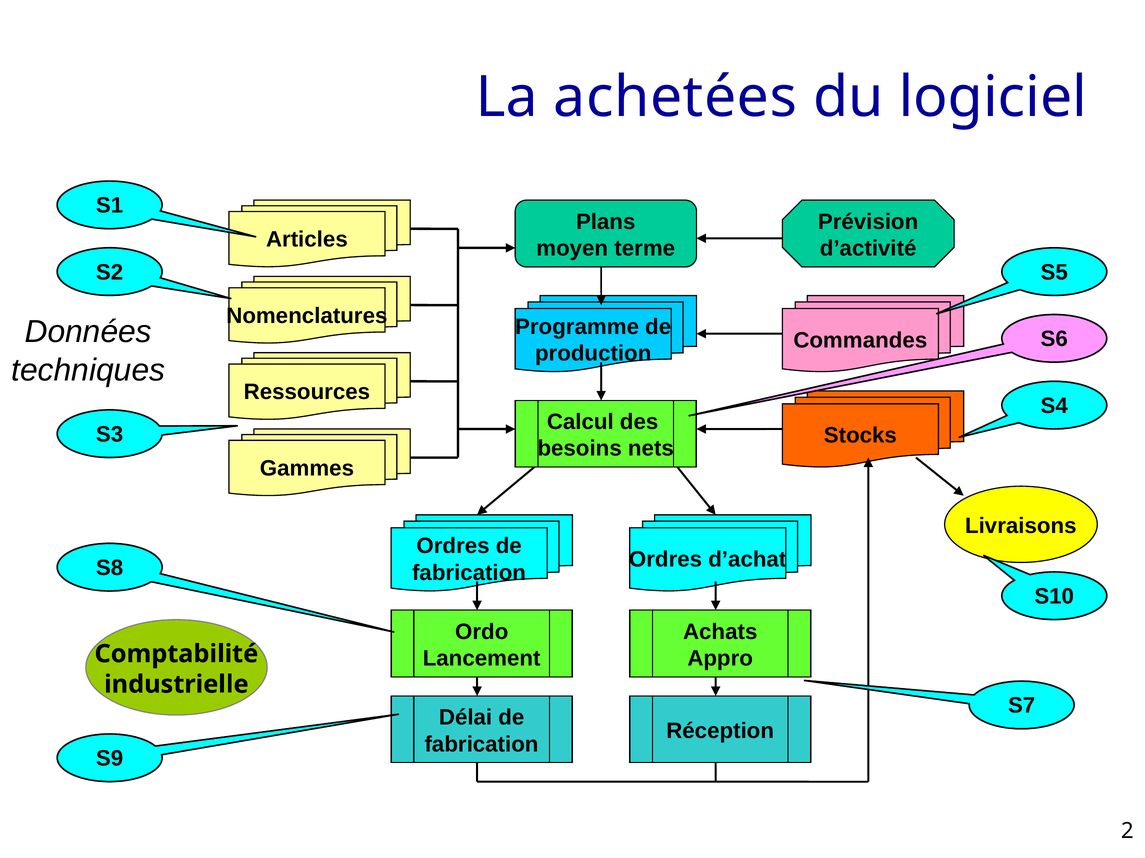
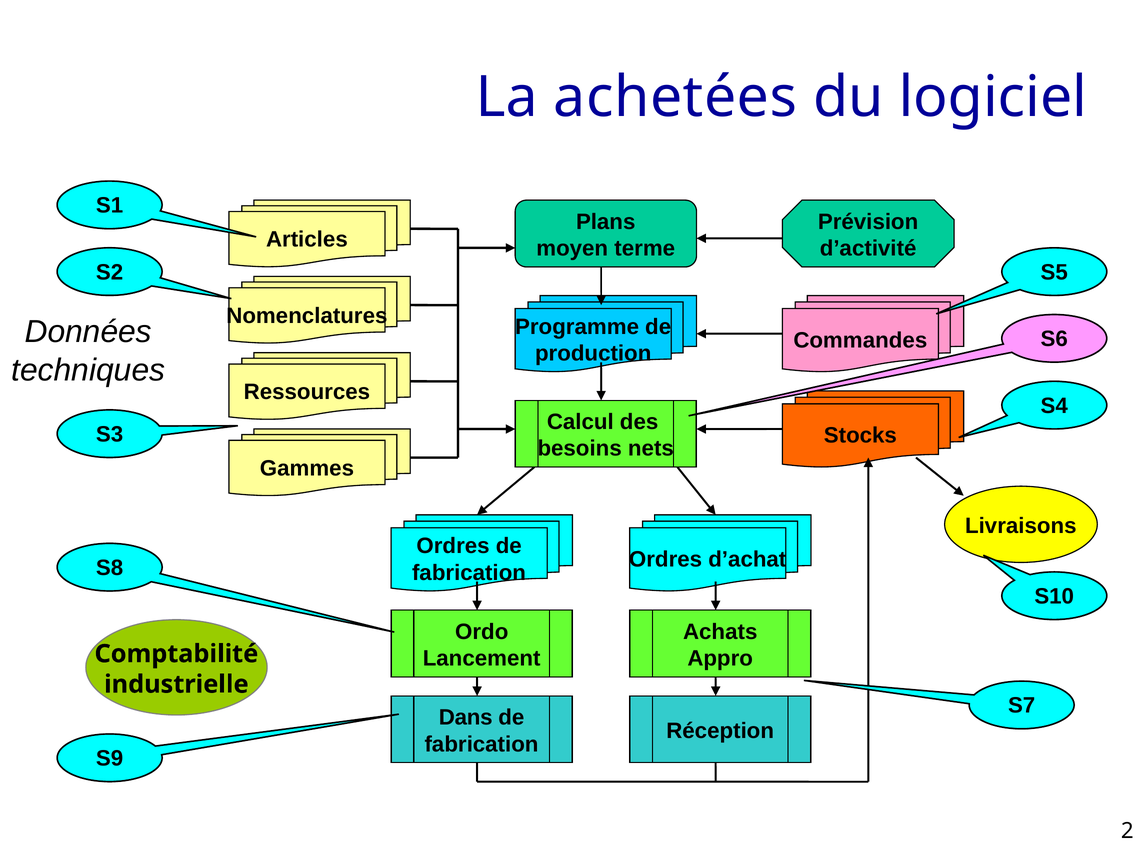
Délai: Délai -> Dans
